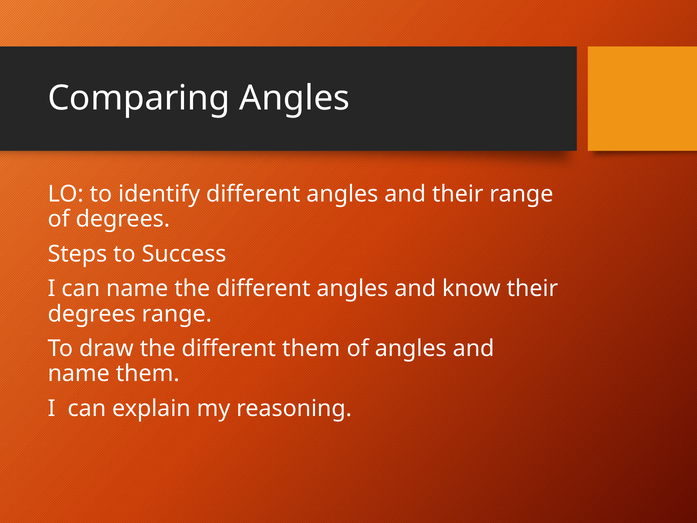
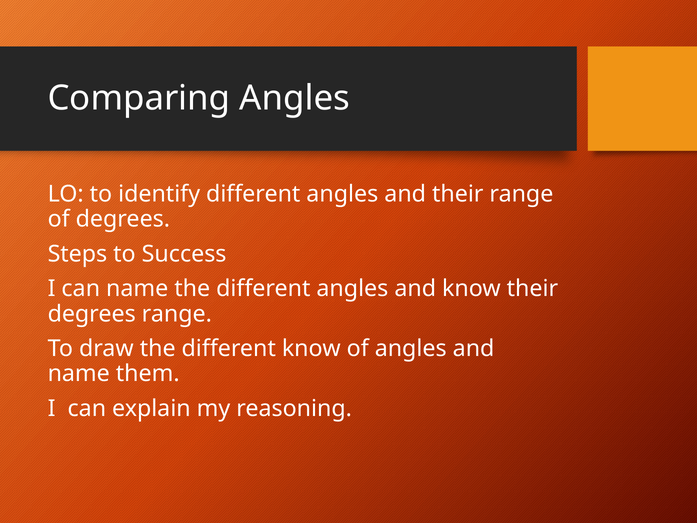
different them: them -> know
